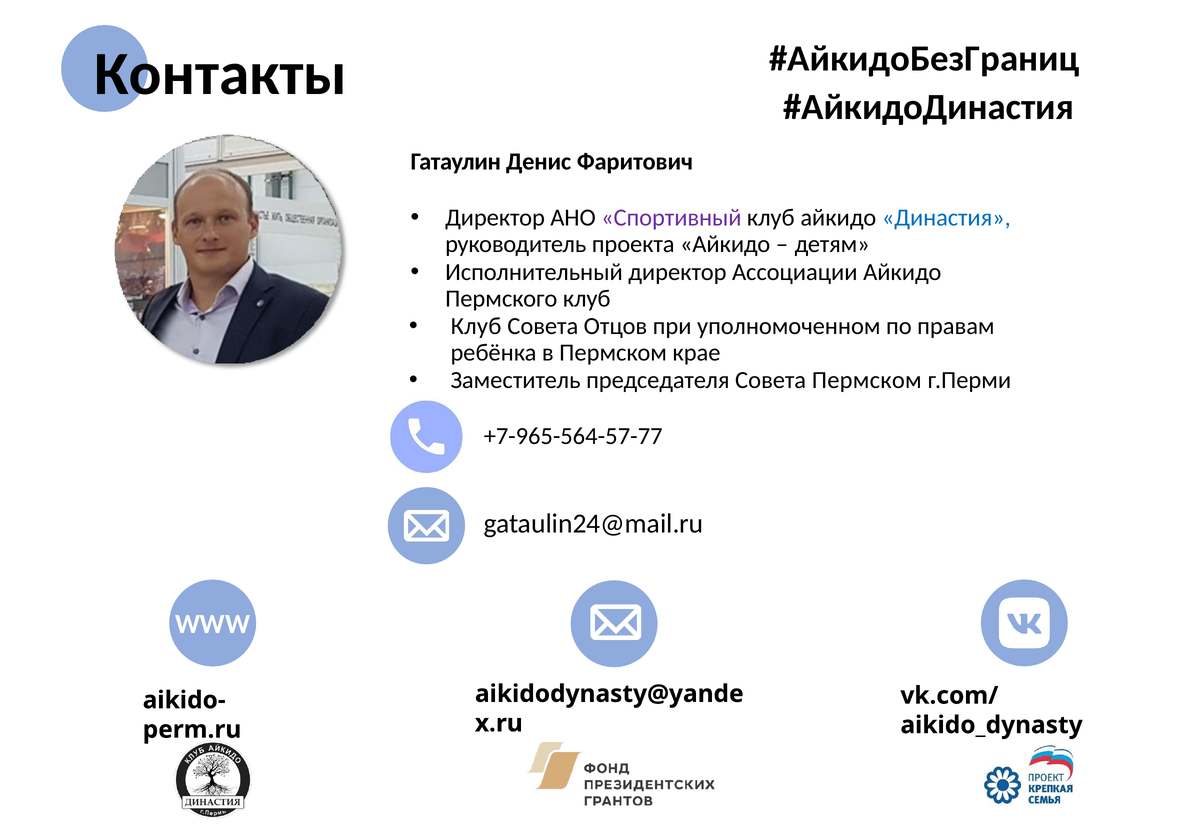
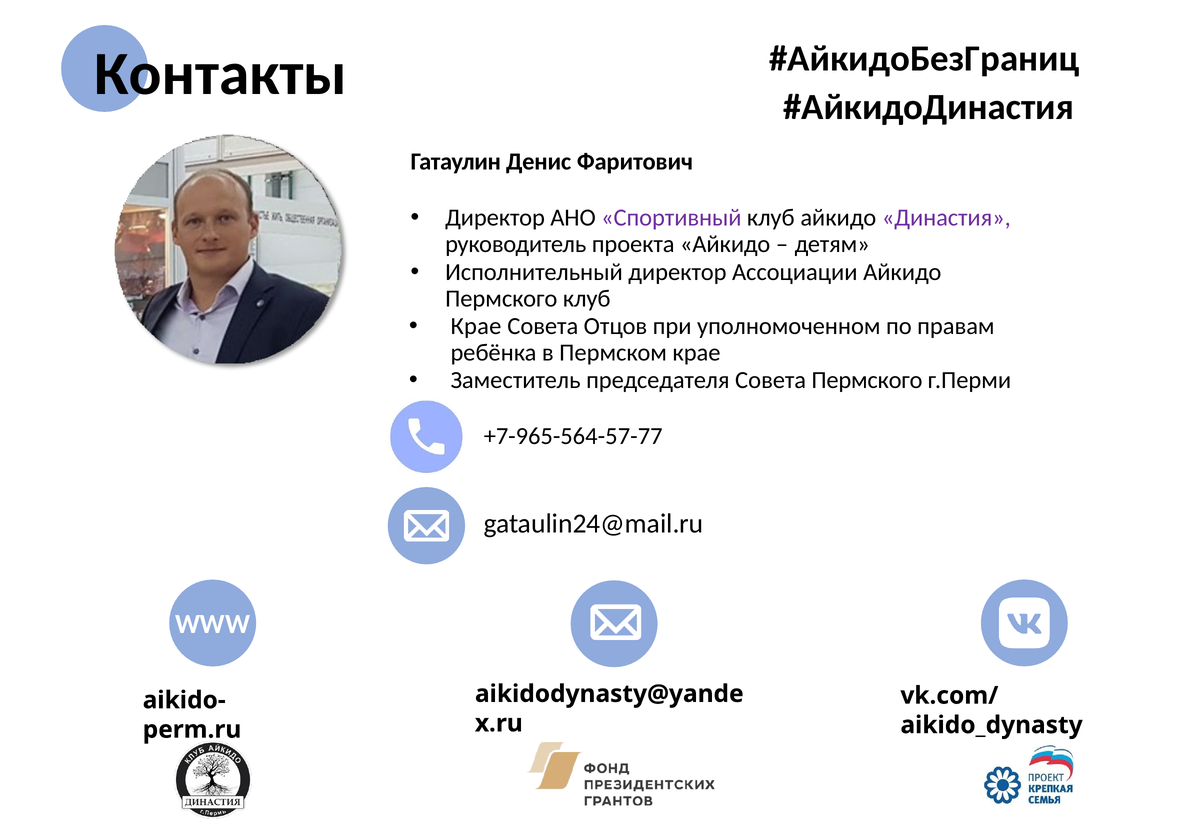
Династия colour: blue -> purple
Клуб at (476, 326): Клуб -> Крае
Совета Пермском: Пермском -> Пермского
